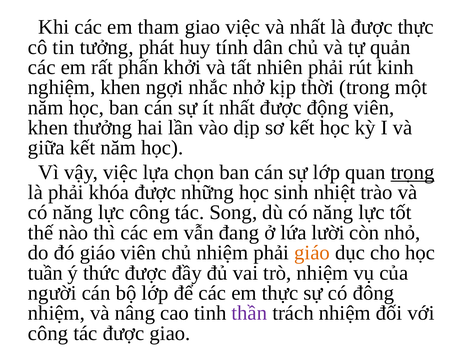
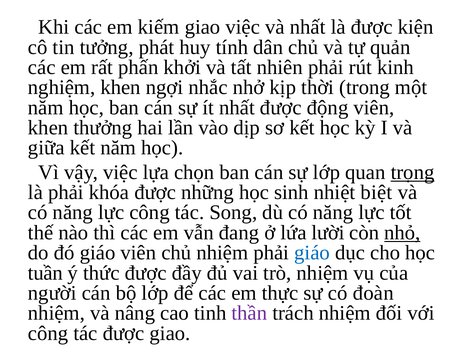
tham: tham -> kiếm
được thực: thực -> kiện
trào: trào -> biệt
nhỏ underline: none -> present
giáo at (312, 253) colour: orange -> blue
đông: đông -> đoàn
